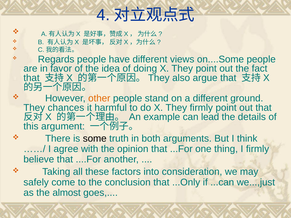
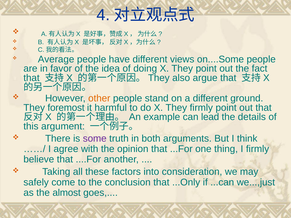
Regards: Regards -> Average
chances: chances -> foremost
some colour: black -> purple
